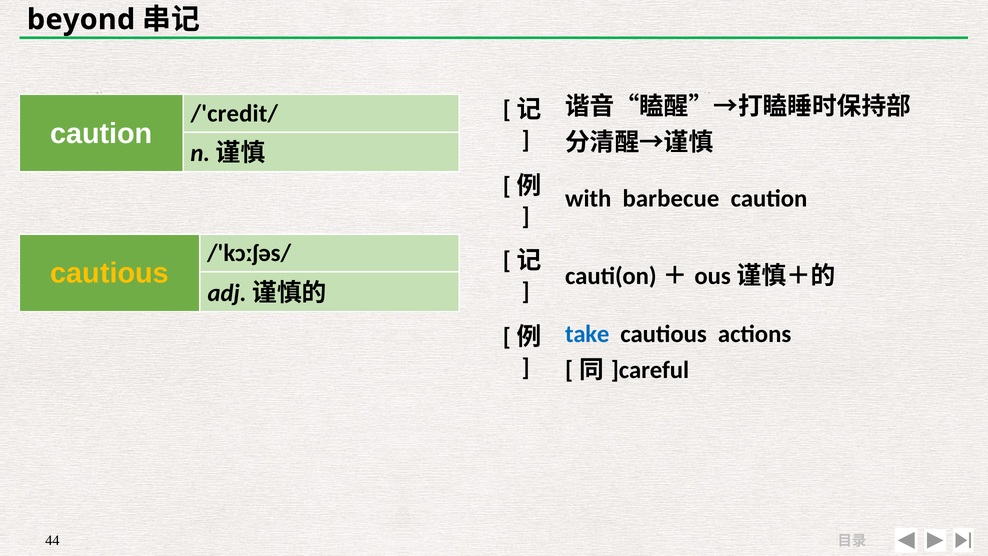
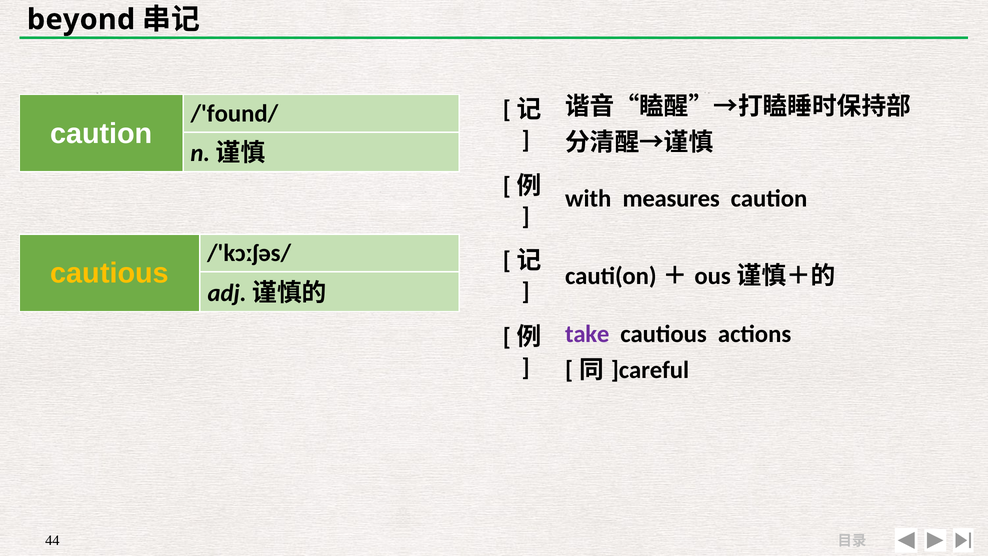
/'credit/: /'credit/ -> /'found/
barbecue: barbecue -> measures
take colour: blue -> purple
